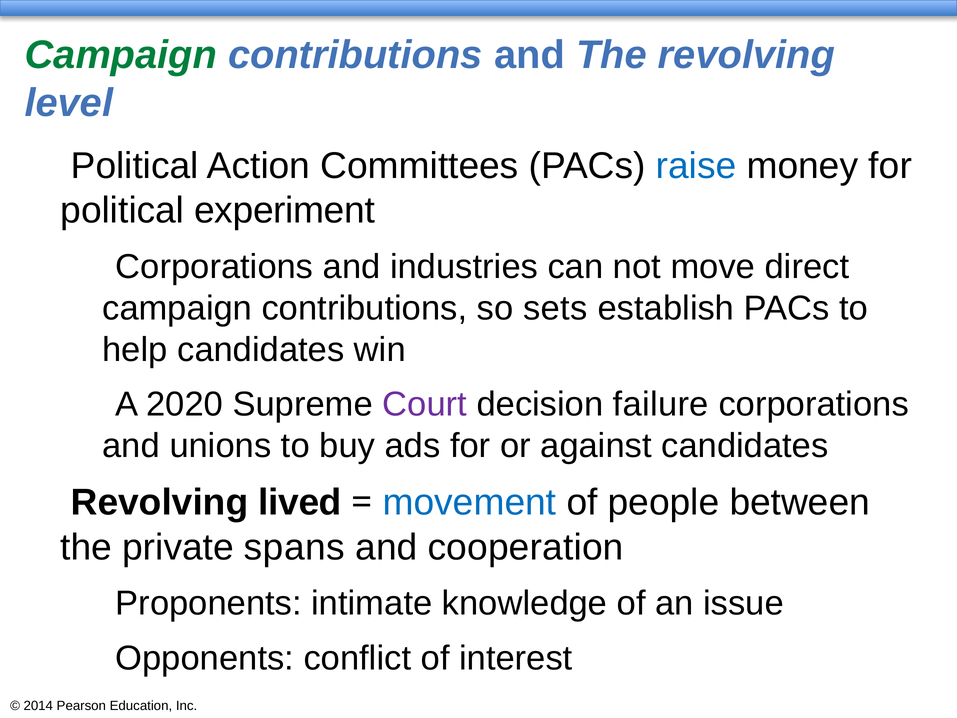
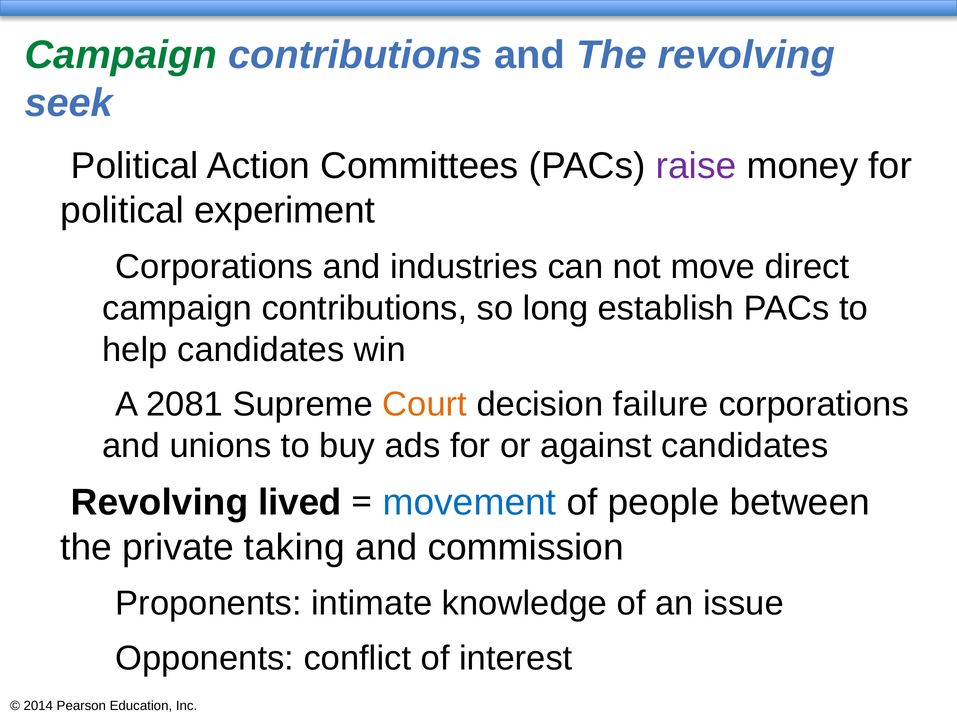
level: level -> seek
raise colour: blue -> purple
sets: sets -> long
2020: 2020 -> 2081
Court colour: purple -> orange
spans: spans -> taking
cooperation: cooperation -> commission
